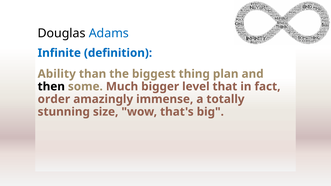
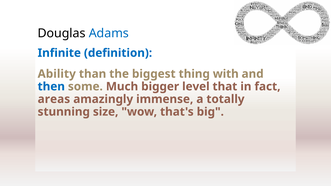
plan: plan -> with
then colour: black -> blue
order: order -> areas
